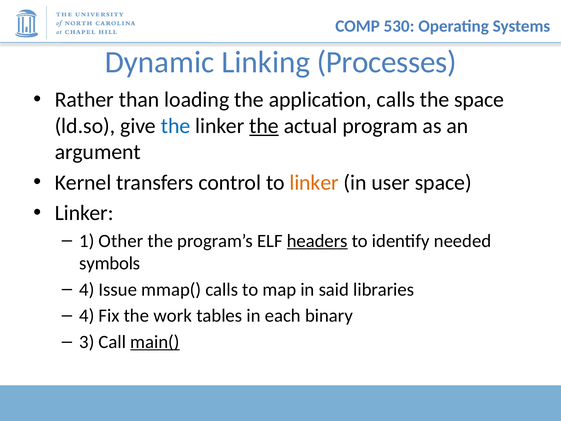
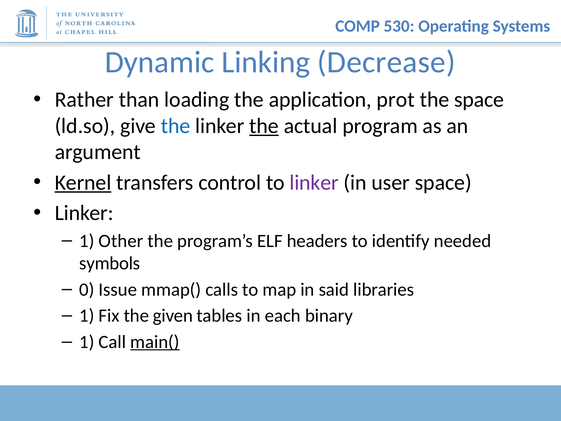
Processes: Processes -> Decrease
application calls: calls -> prot
Kernel underline: none -> present
linker at (314, 182) colour: orange -> purple
headers underline: present -> none
4 at (87, 289): 4 -> 0
4 at (87, 315): 4 -> 1
work: work -> given
3 at (87, 342): 3 -> 1
